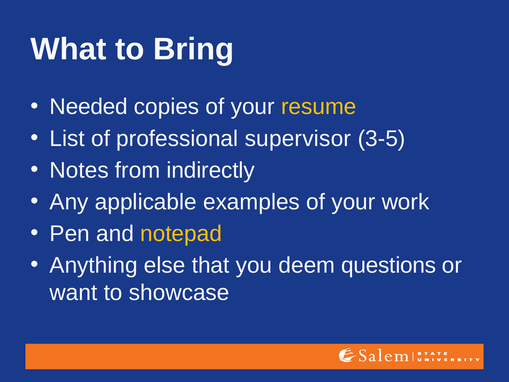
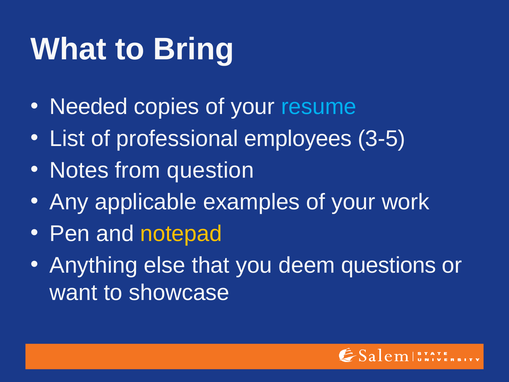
resume colour: yellow -> light blue
supervisor: supervisor -> employees
indirectly: indirectly -> question
